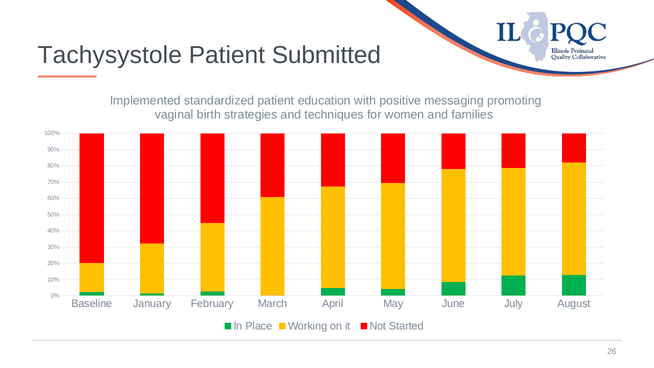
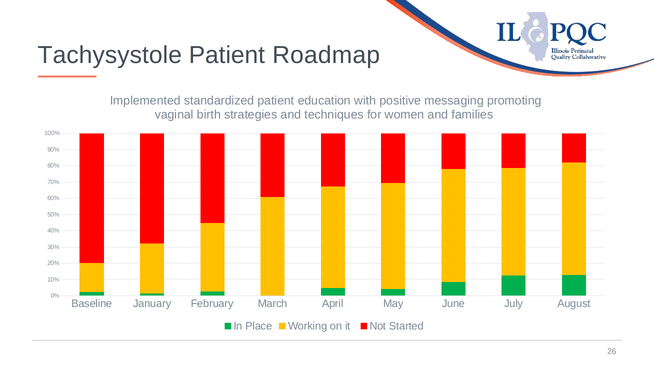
Submitted: Submitted -> Roadmap
